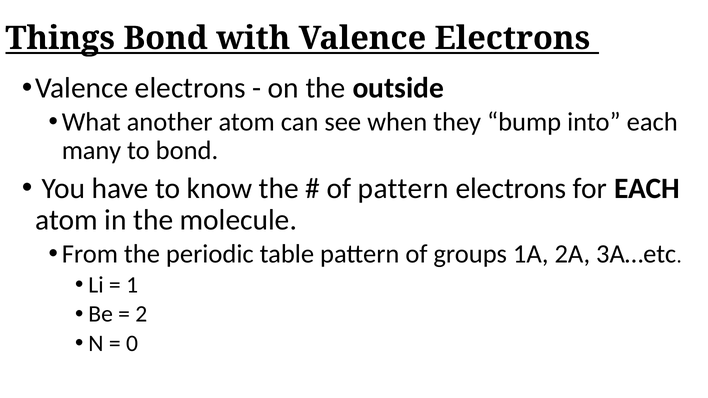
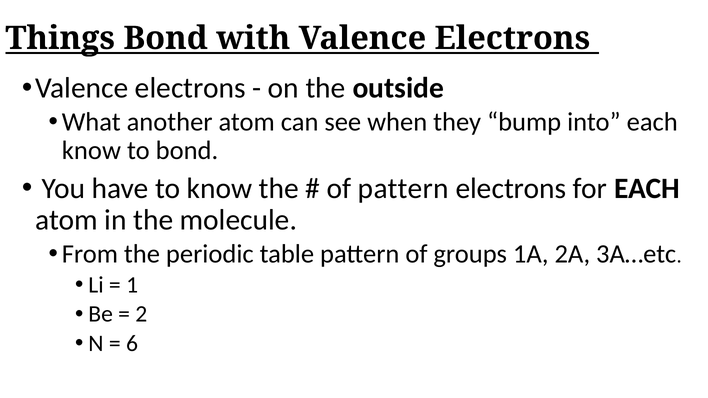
many at (92, 151): many -> know
0: 0 -> 6
